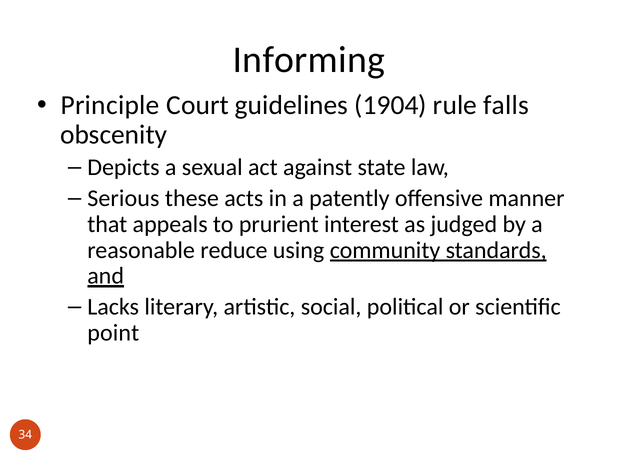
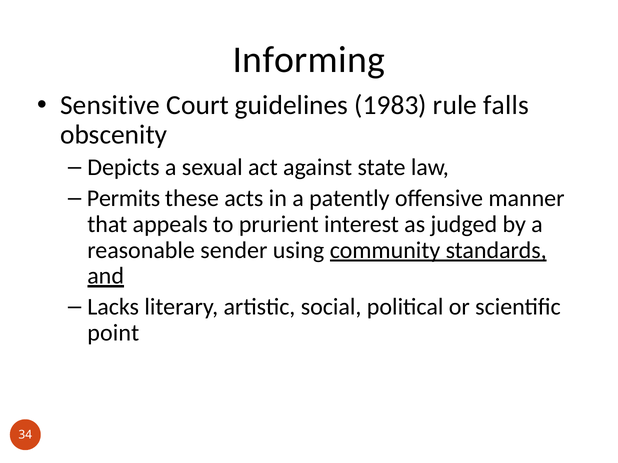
Principle: Principle -> Sensitive
1904: 1904 -> 1983
Serious: Serious -> Permits
reduce: reduce -> sender
